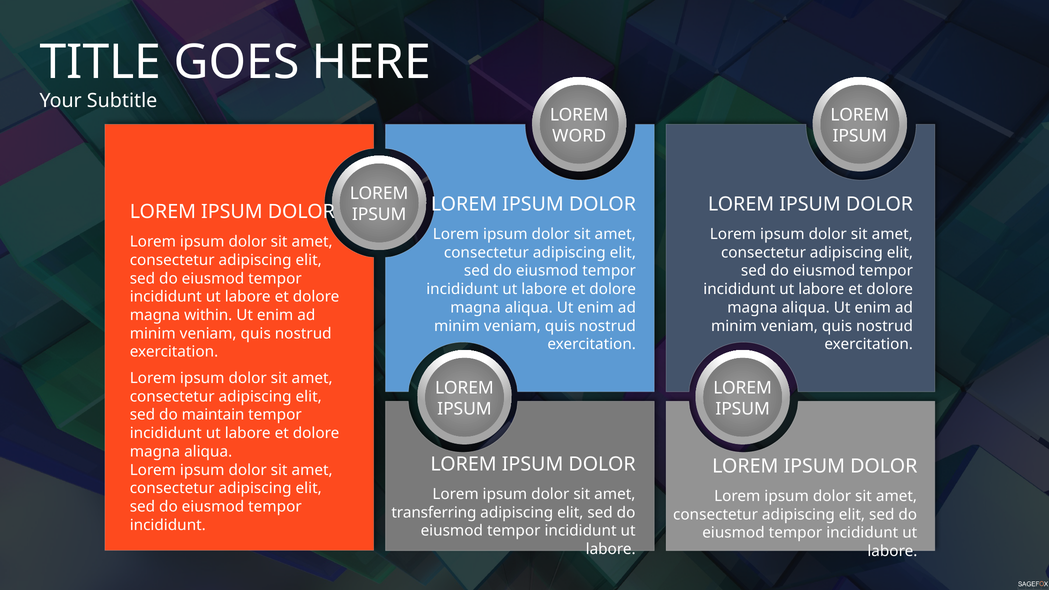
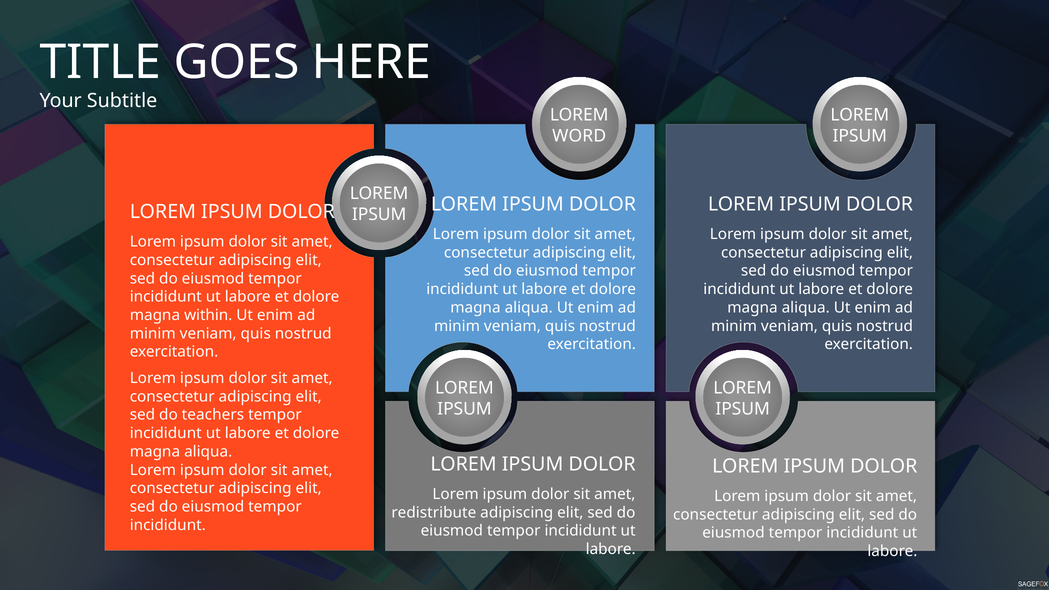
maintain: maintain -> teachers
transferring: transferring -> redistribute
